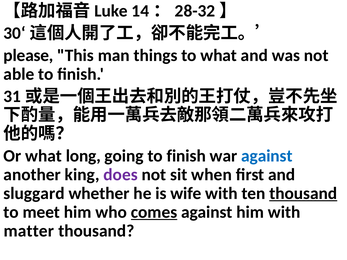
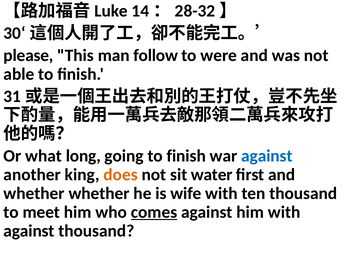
things: things -> follow
to what: what -> were
does colour: purple -> orange
when: when -> water
sluggard at (34, 194): sluggard -> whether
thousand at (303, 194) underline: present -> none
matter at (29, 231): matter -> against
